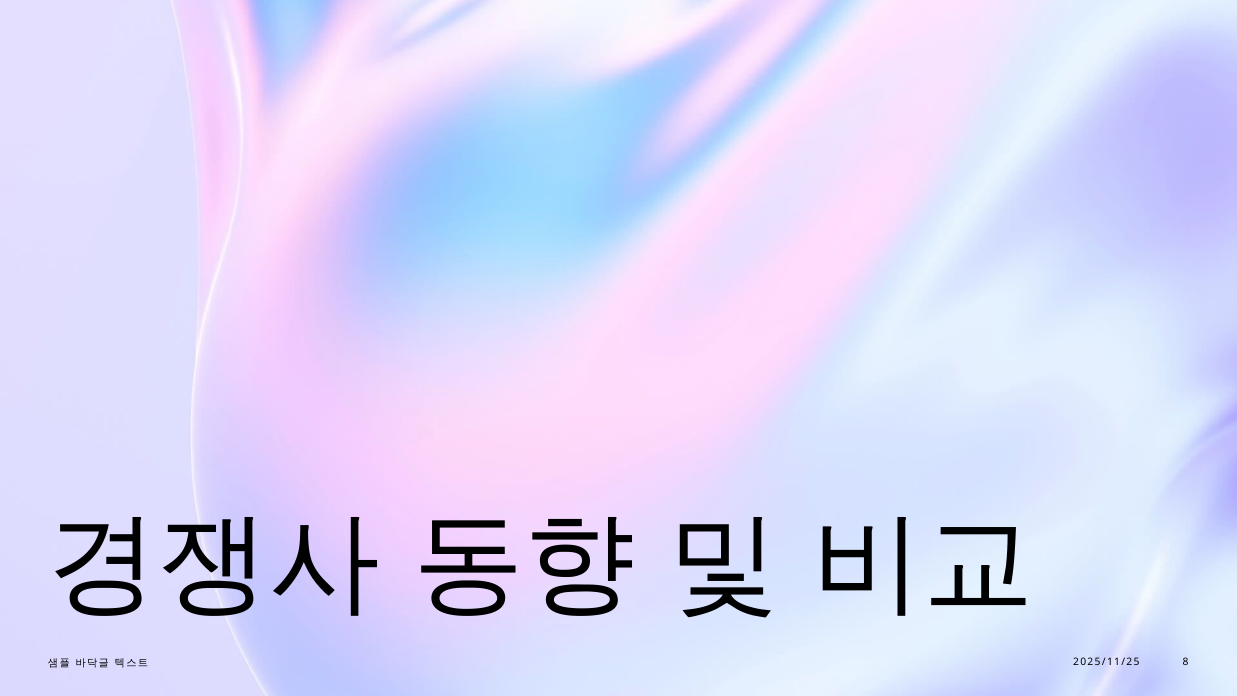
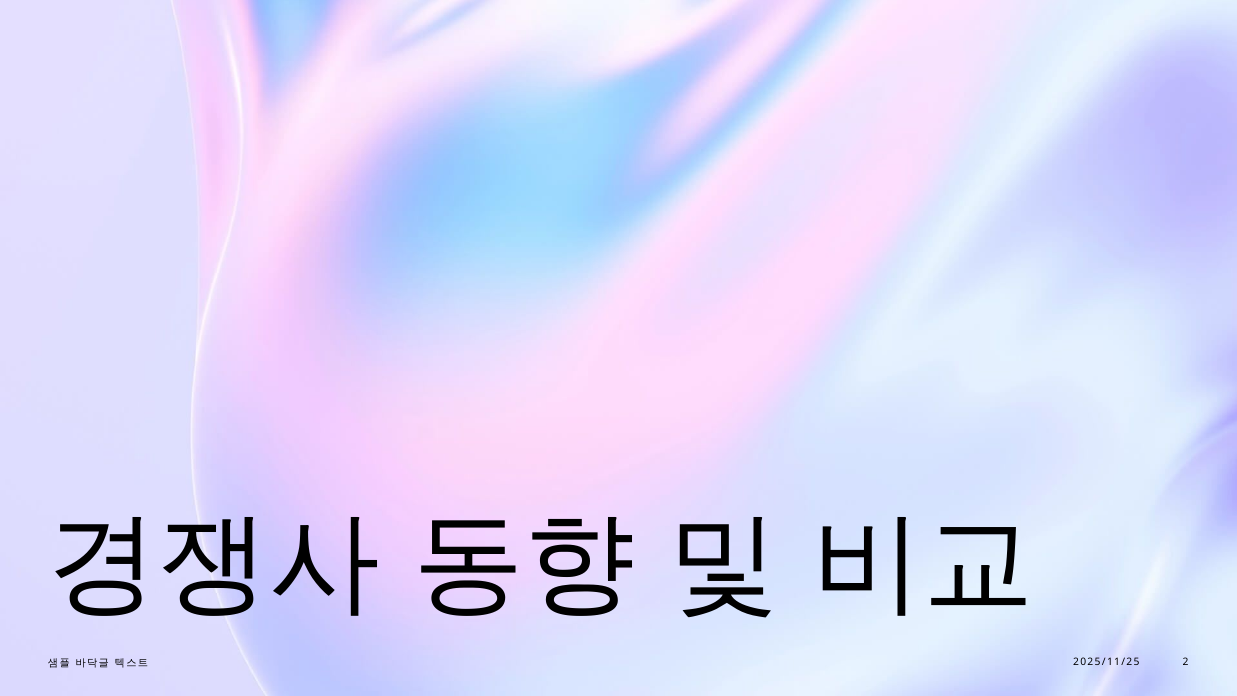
8: 8 -> 2
